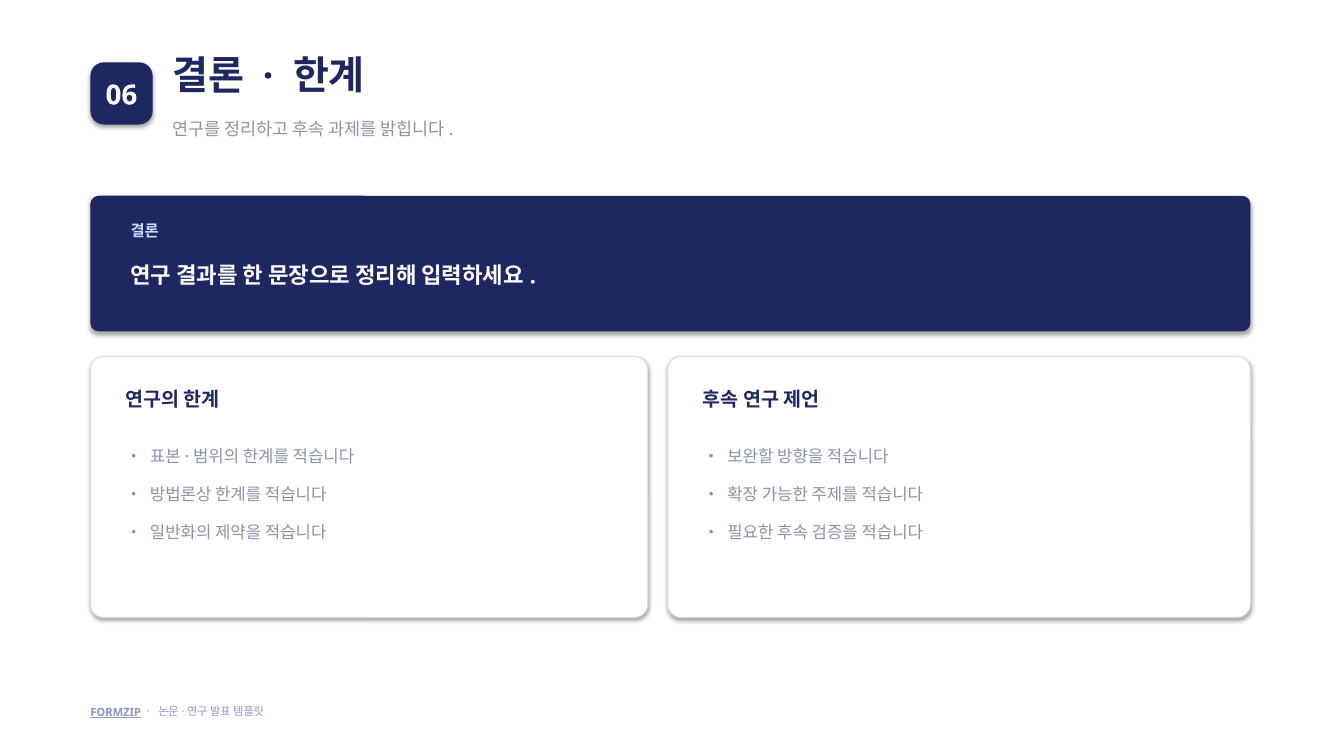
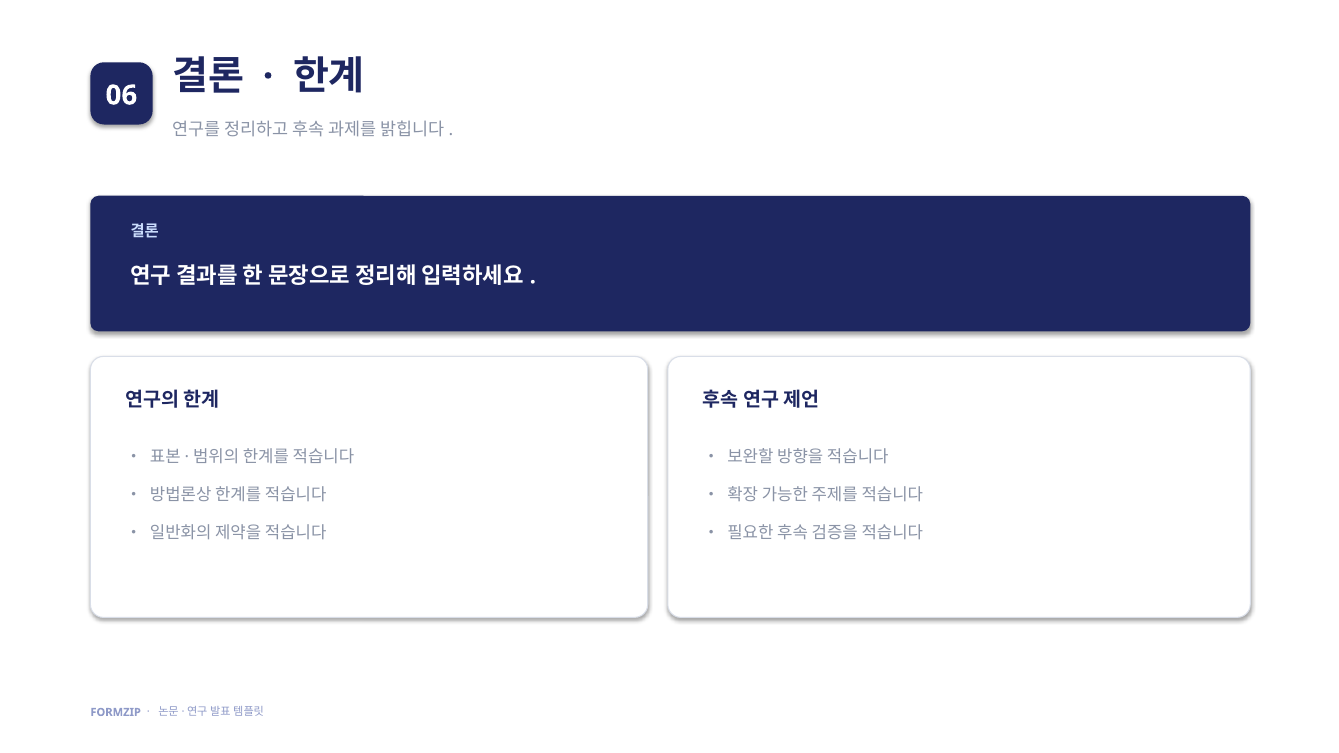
FORMZIP underline: present -> none
